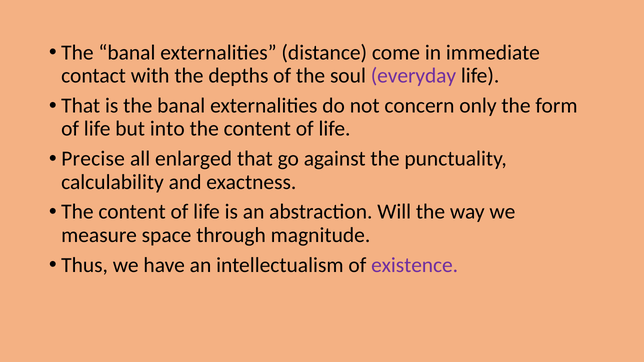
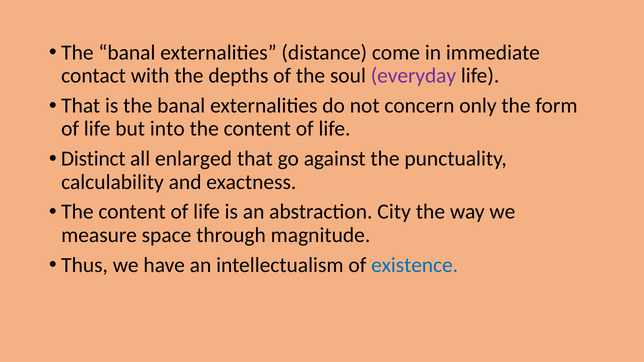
Precise: Precise -> Distinct
Will: Will -> City
existence colour: purple -> blue
